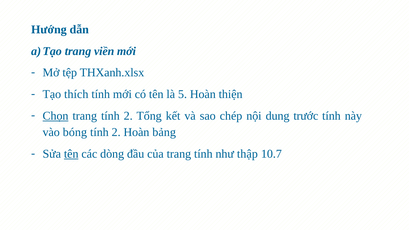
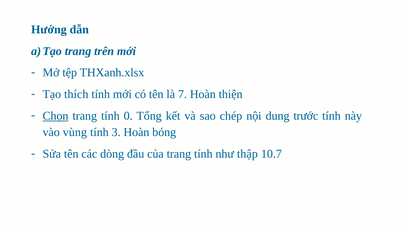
viền: viền -> trên
5: 5 -> 7
trang tính 2: 2 -> 0
bóng: bóng -> vùng
2 at (116, 132): 2 -> 3
bảng: bảng -> bóng
tên at (71, 154) underline: present -> none
